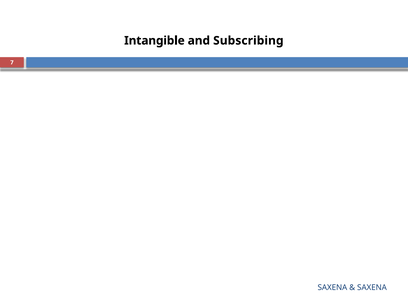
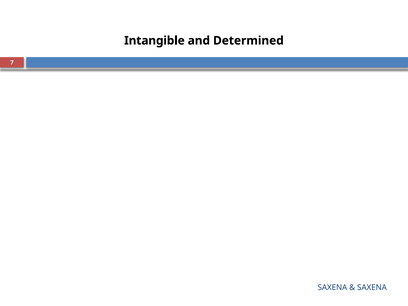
Subscribing: Subscribing -> Determined
